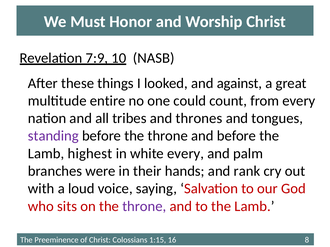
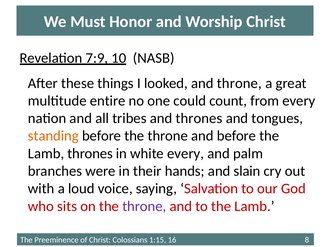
and against: against -> throne
standing colour: purple -> orange
Lamb highest: highest -> thrones
rank: rank -> slain
